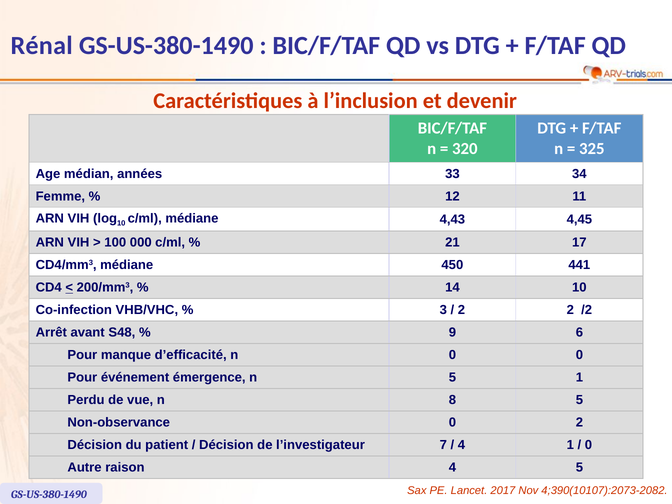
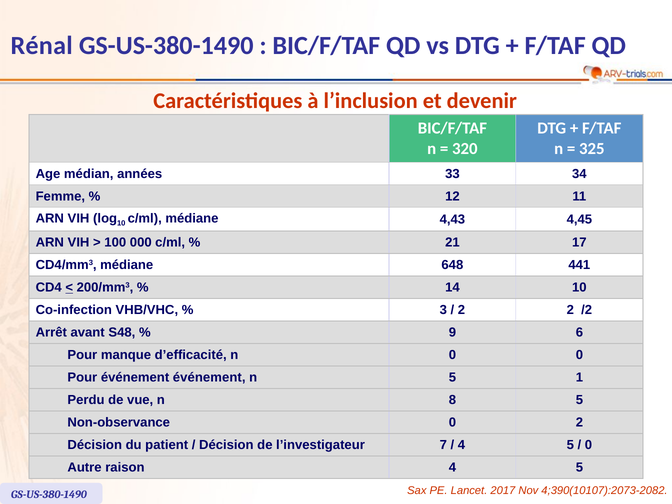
450: 450 -> 648
événement émergence: émergence -> événement
1 at (570, 445): 1 -> 5
